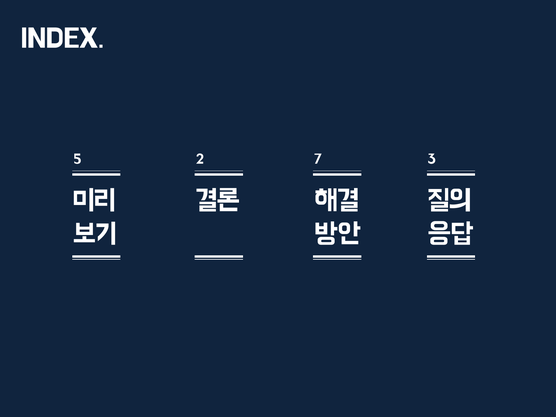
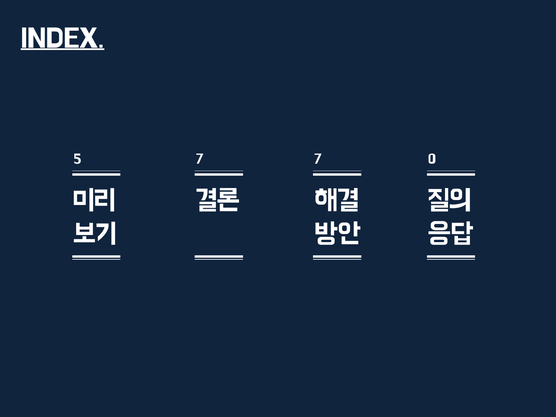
INDEX underline: none -> present
5 2: 2 -> 7
7 3: 3 -> 0
